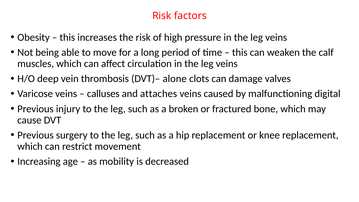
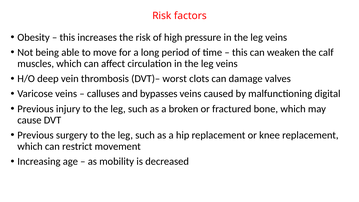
alone: alone -> worst
attaches: attaches -> bypasses
